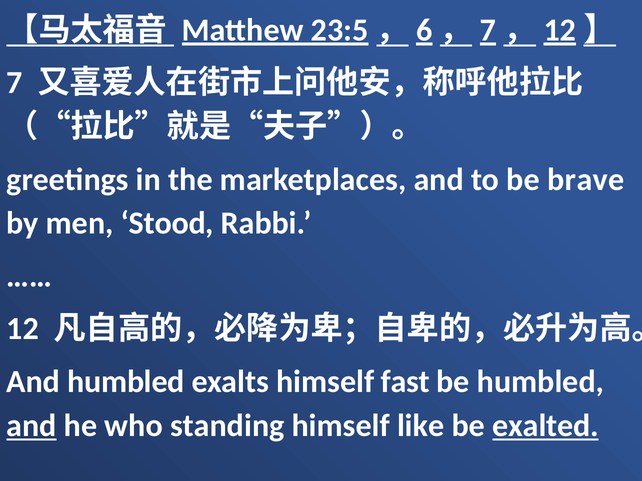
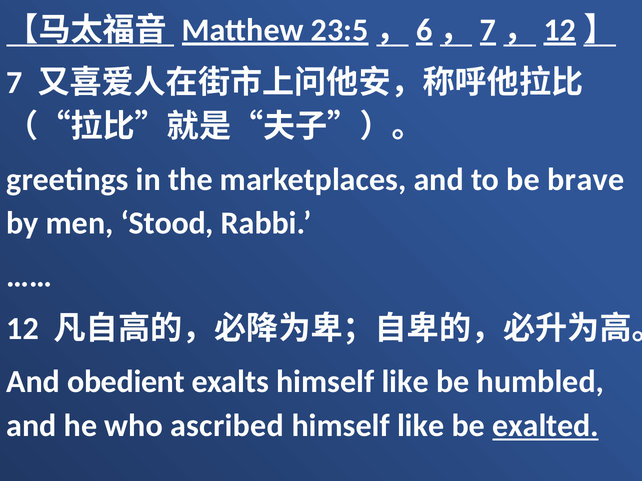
And humbled: humbled -> obedient
exalts himself fast: fast -> like
and at (32, 426) underline: present -> none
standing: standing -> ascribed
